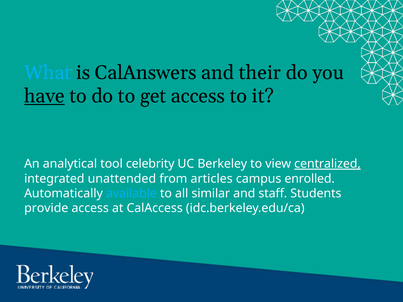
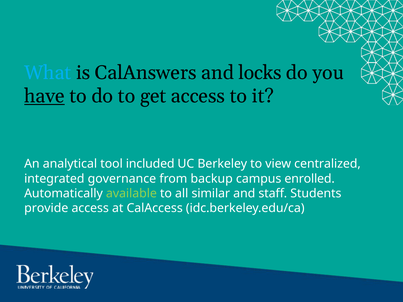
their: their -> locks
celebrity: celebrity -> included
centralized underline: present -> none
unattended: unattended -> governance
articles: articles -> backup
available colour: light blue -> light green
